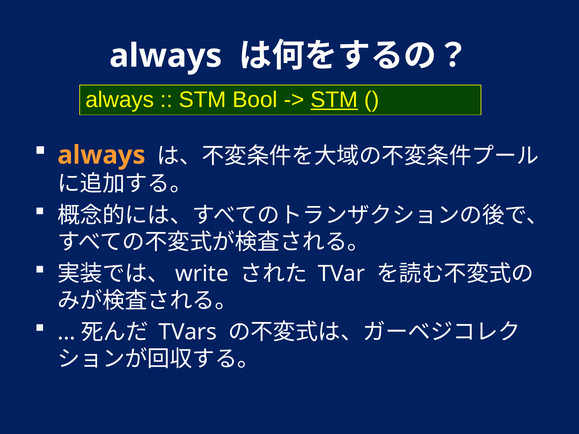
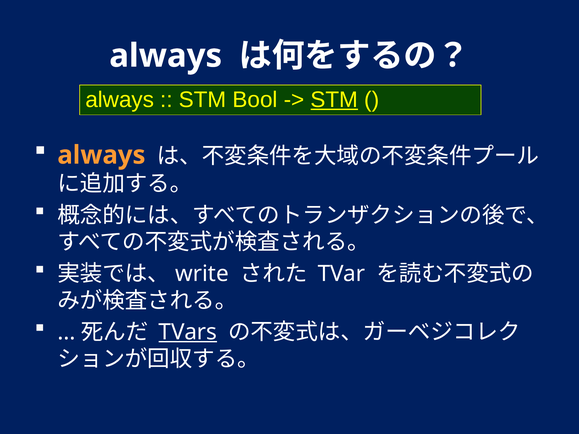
TVars underline: none -> present
